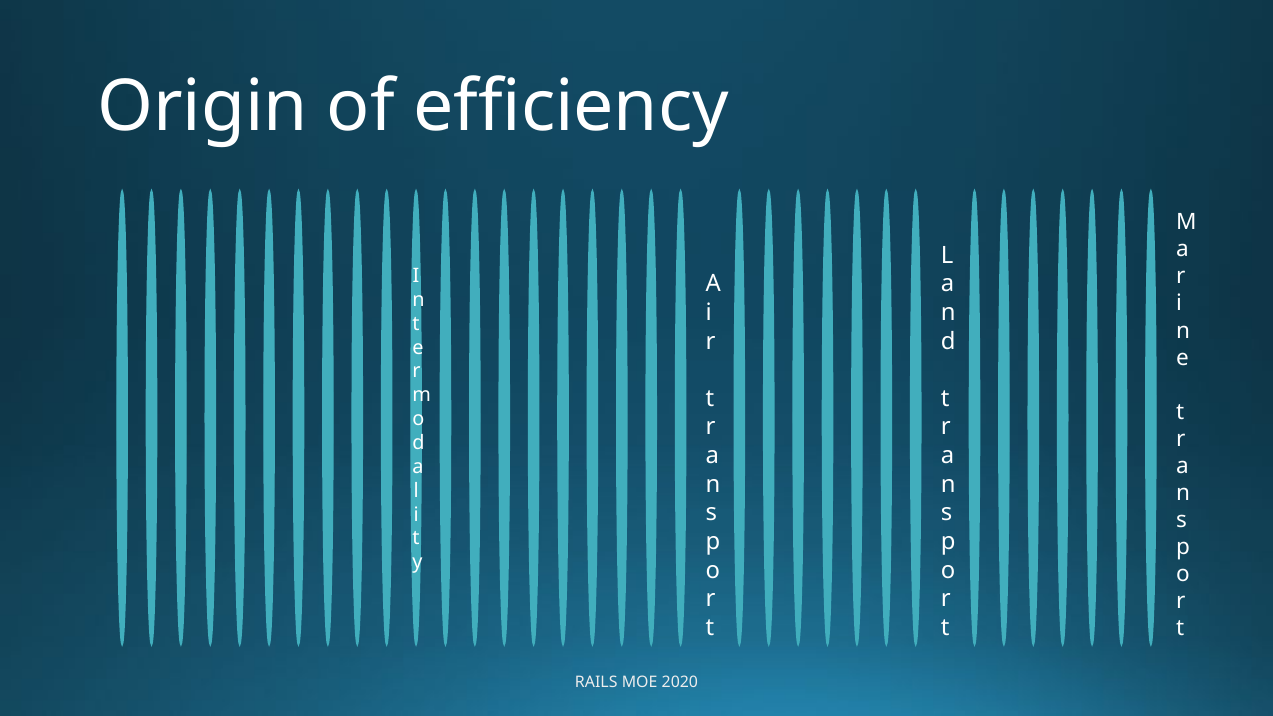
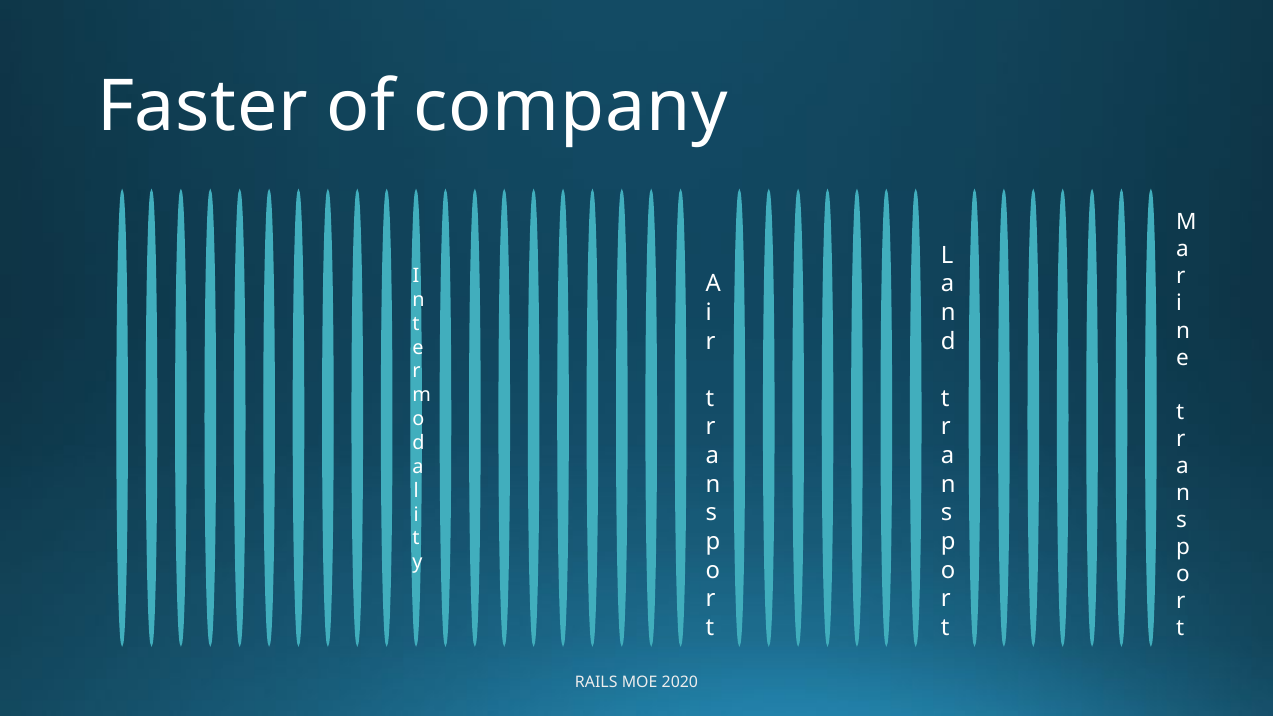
Origin: Origin -> Faster
efficiency: efficiency -> company
